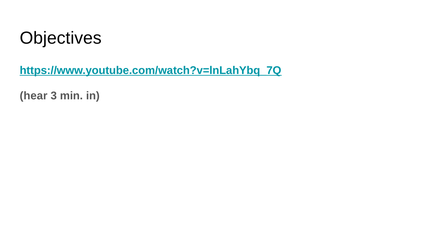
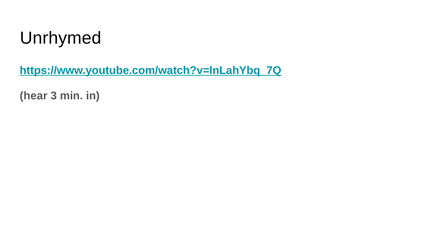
Objectives: Objectives -> Unrhymed
